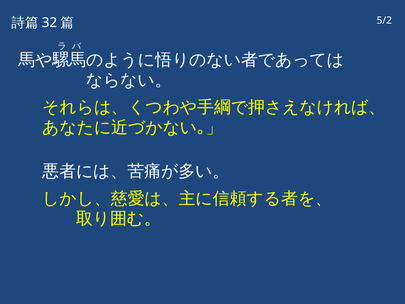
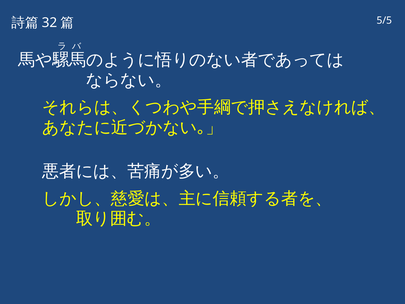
5/2: 5/2 -> 5/5
